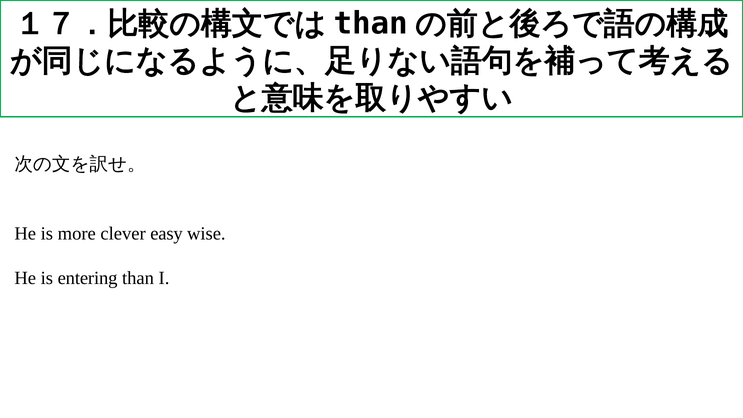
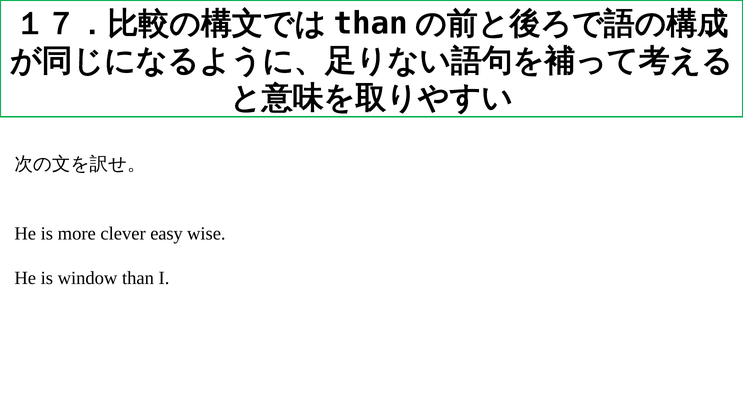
entering: entering -> window
